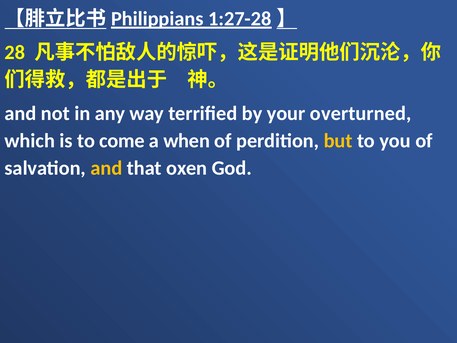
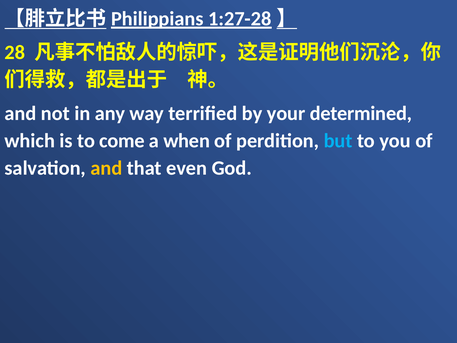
overturned: overturned -> determined
but colour: yellow -> light blue
oxen: oxen -> even
